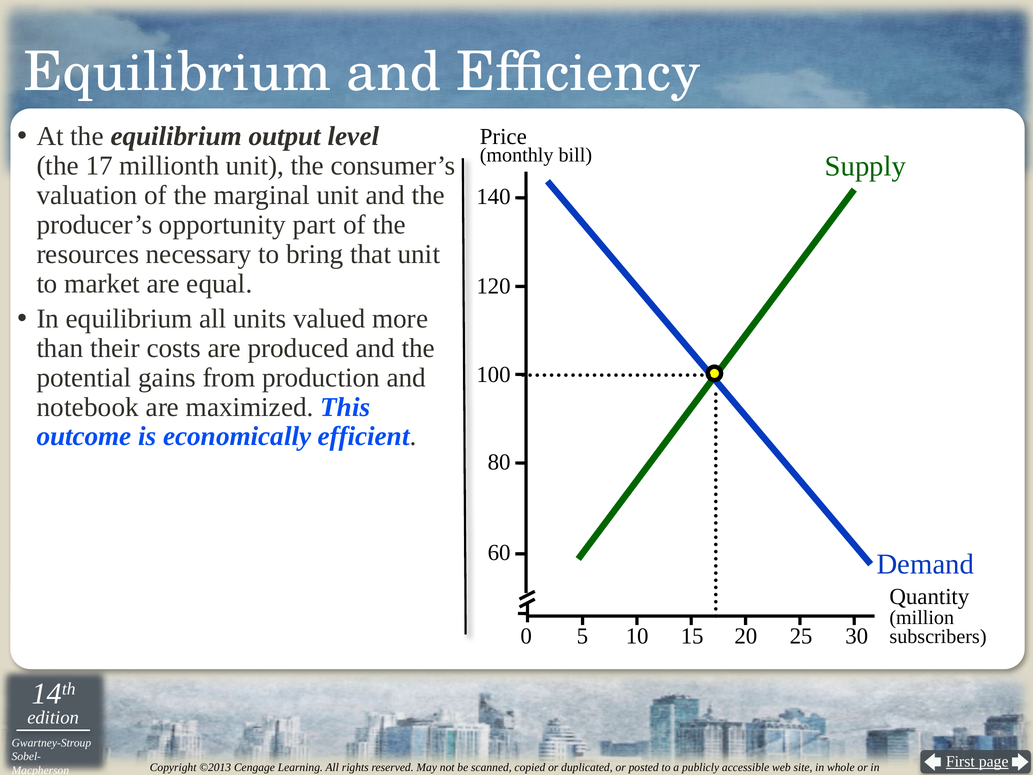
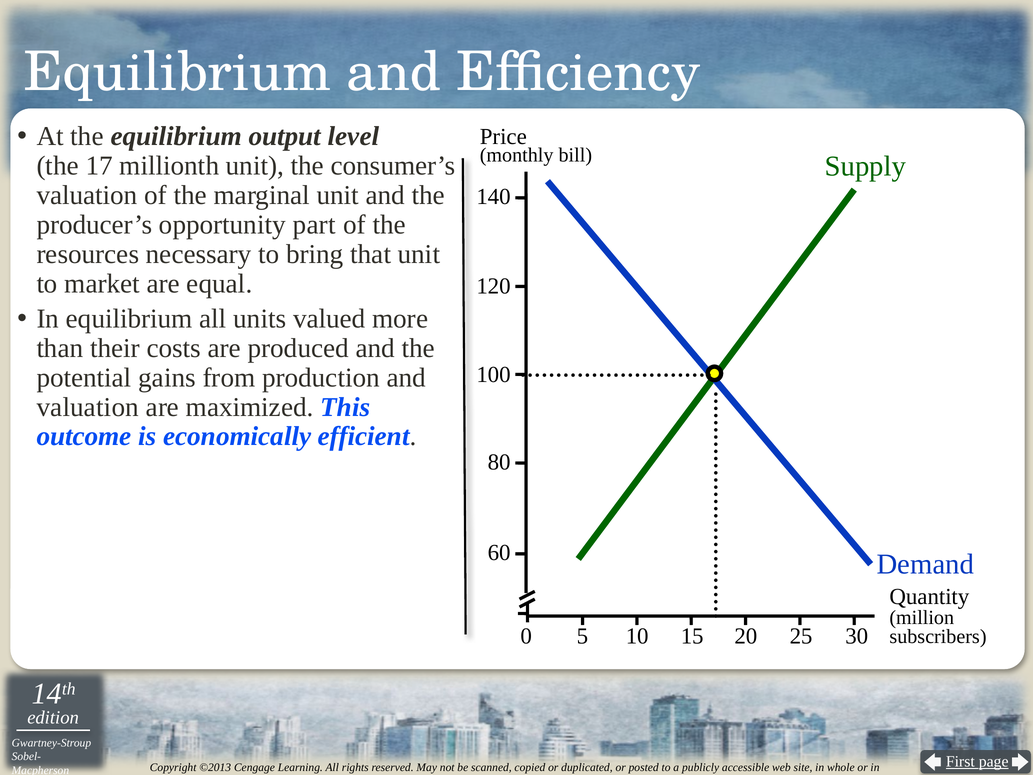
notebook at (88, 407): notebook -> valuation
